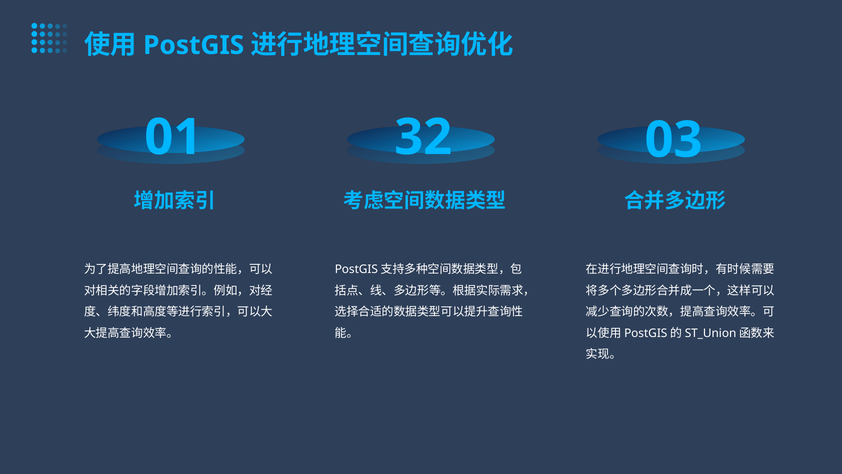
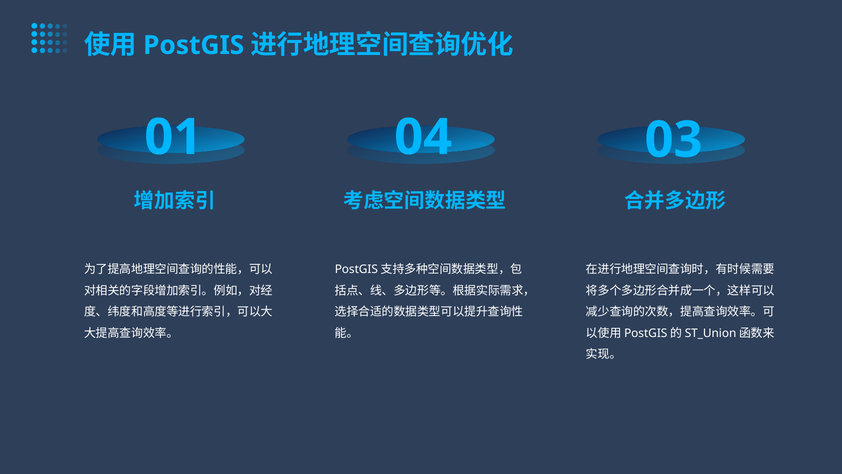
32: 32 -> 04
